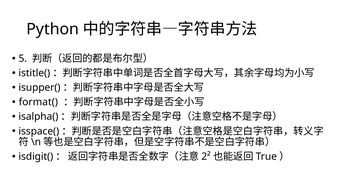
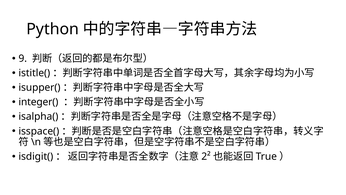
5: 5 -> 9
format(: format( -> integer(
